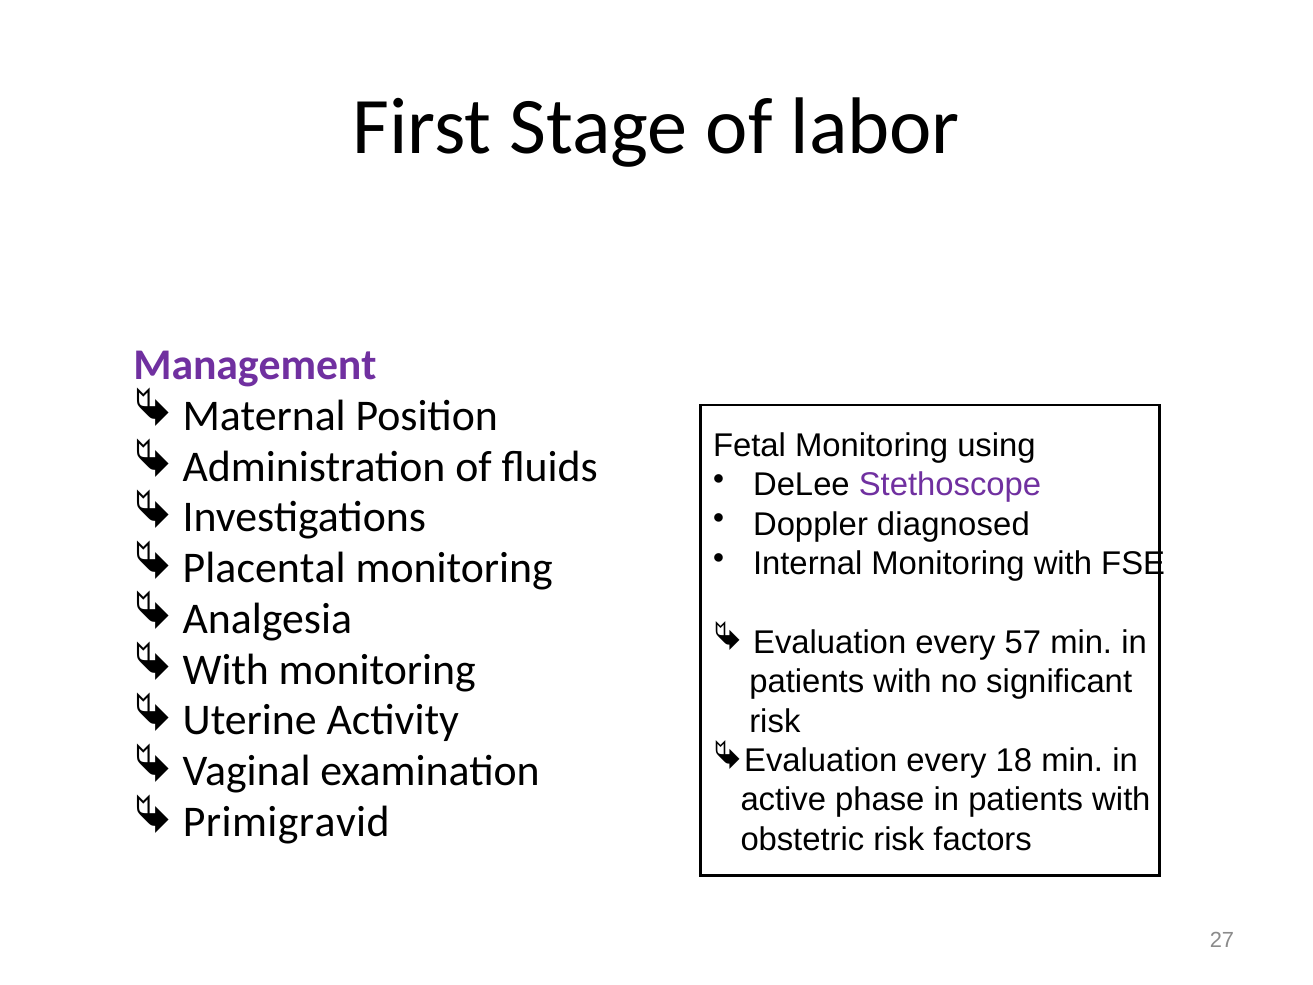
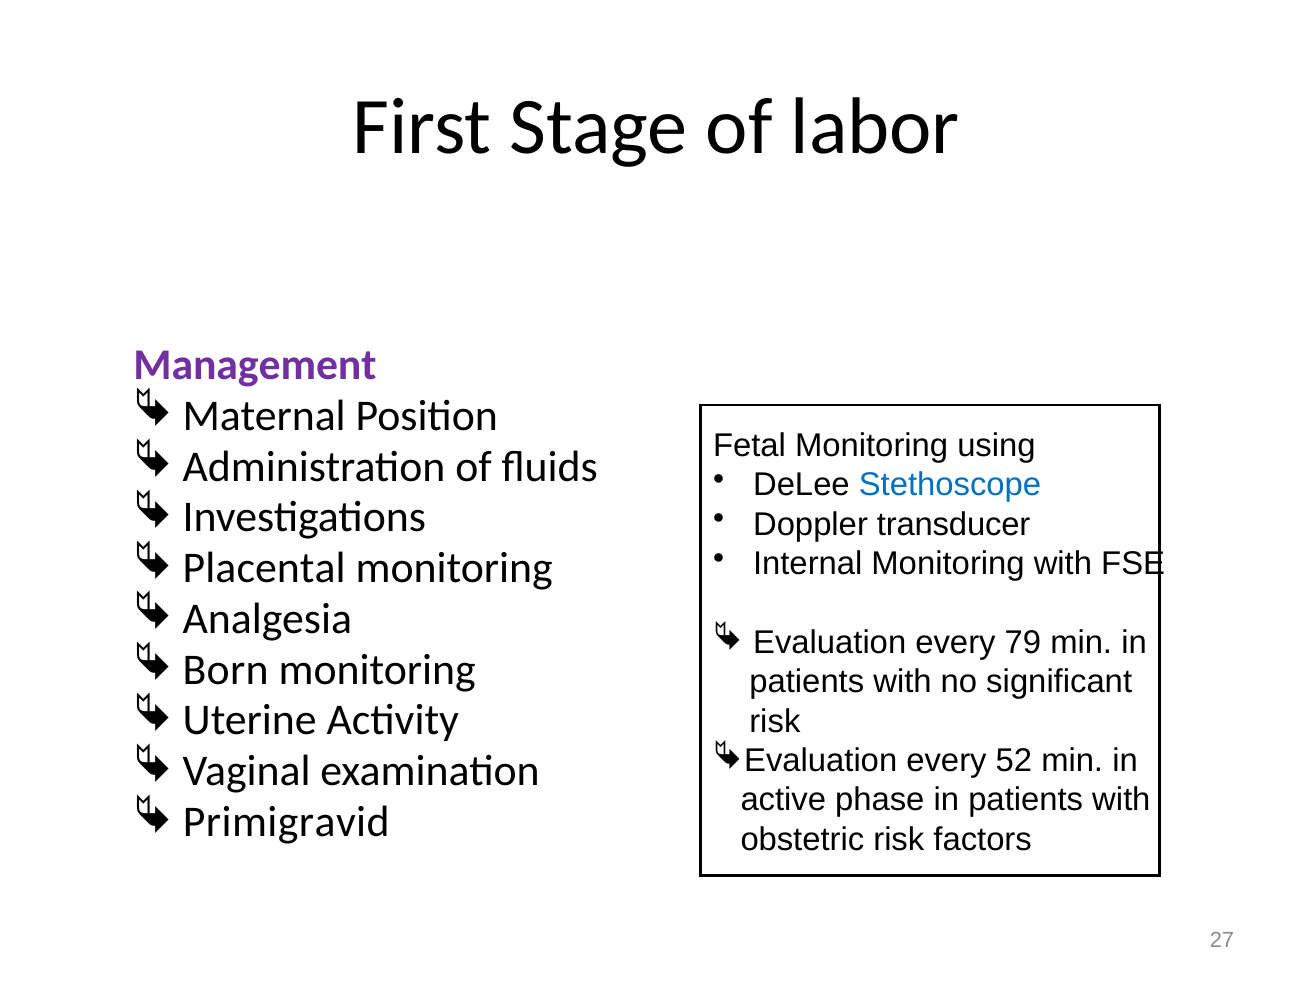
Stethoscope colour: purple -> blue
diagnosed: diagnosed -> transducer
57: 57 -> 79
With at (226, 670): With -> Born
18: 18 -> 52
